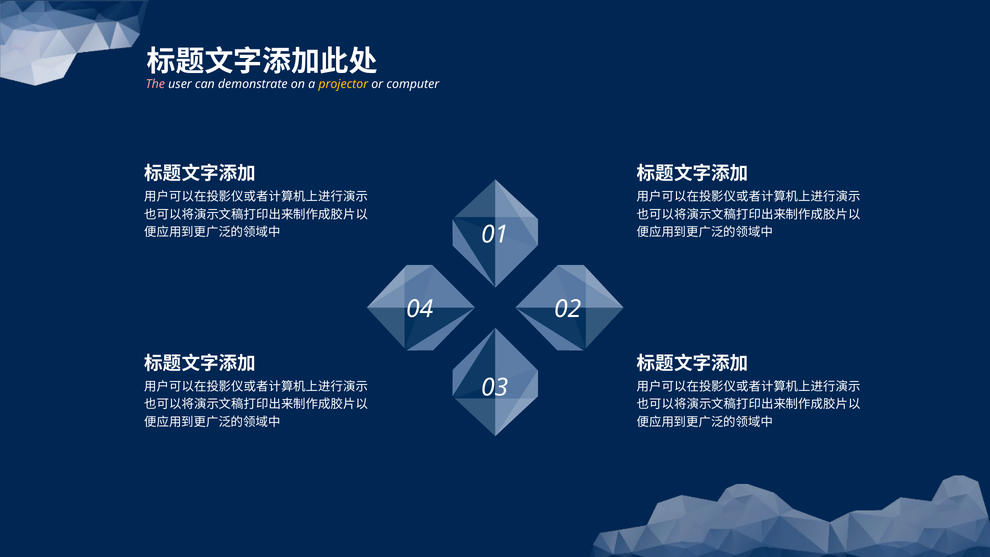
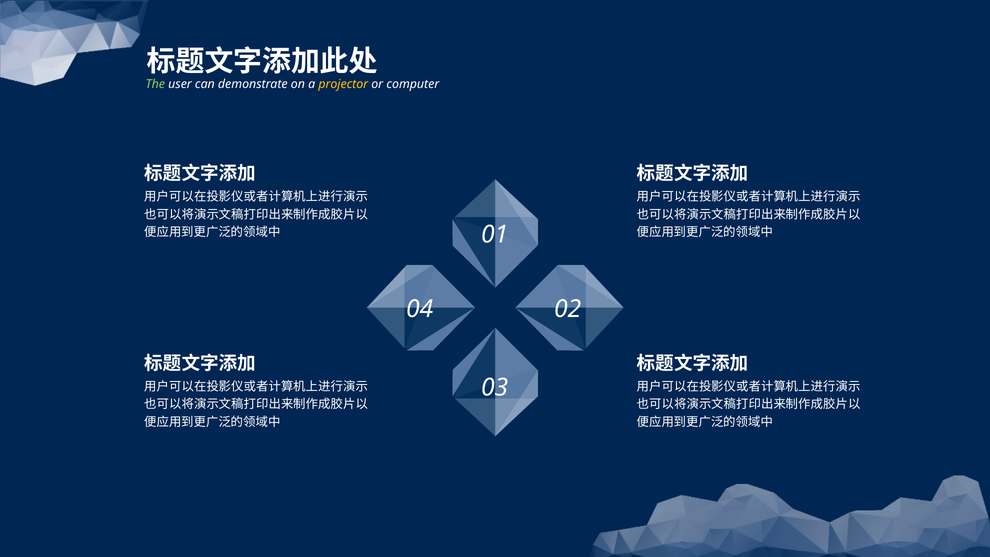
The colour: pink -> light green
